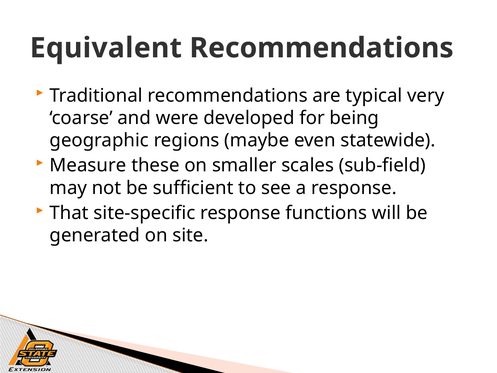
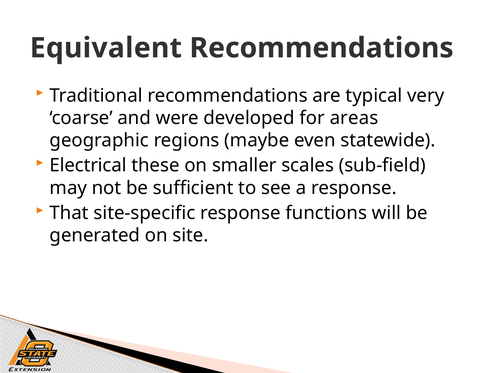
being: being -> areas
Measure: Measure -> Electrical
